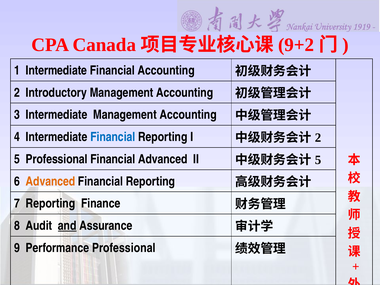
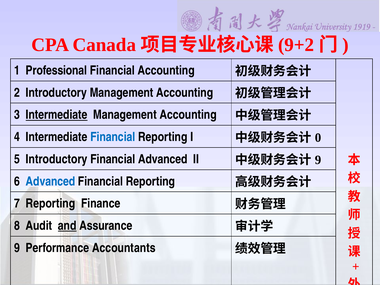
1 Intermediate: Intermediate -> Professional
Intermediate at (57, 115) underline: none -> present
2 at (318, 138): 2 -> 0
5 Professional: Professional -> Introductory
5 at (318, 160): 5 -> 9
Advanced at (50, 181) colour: orange -> blue
Performance Professional: Professional -> Accountants
